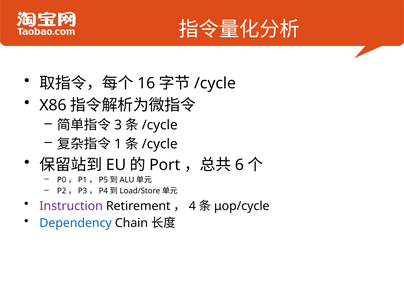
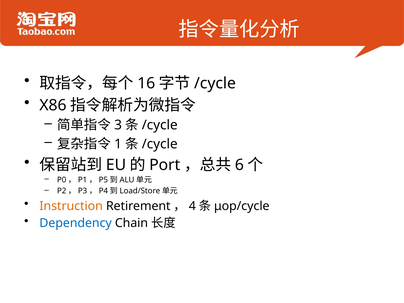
Instruction colour: purple -> orange
